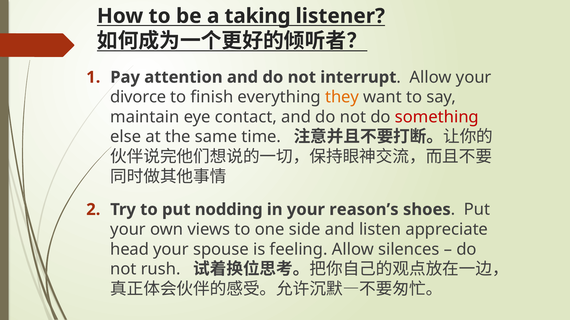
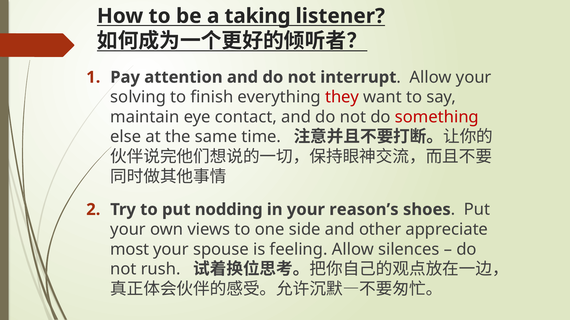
divorce: divorce -> solving
they colour: orange -> red
listen: listen -> other
head: head -> most
